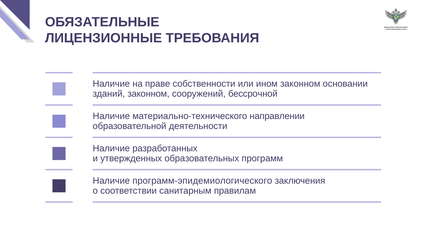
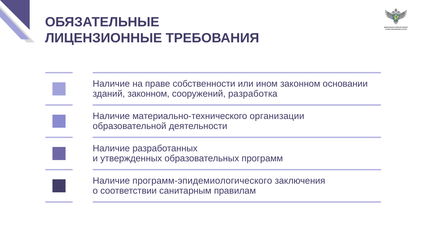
бессрочной: бессрочной -> разработка
направлении: направлении -> организации
